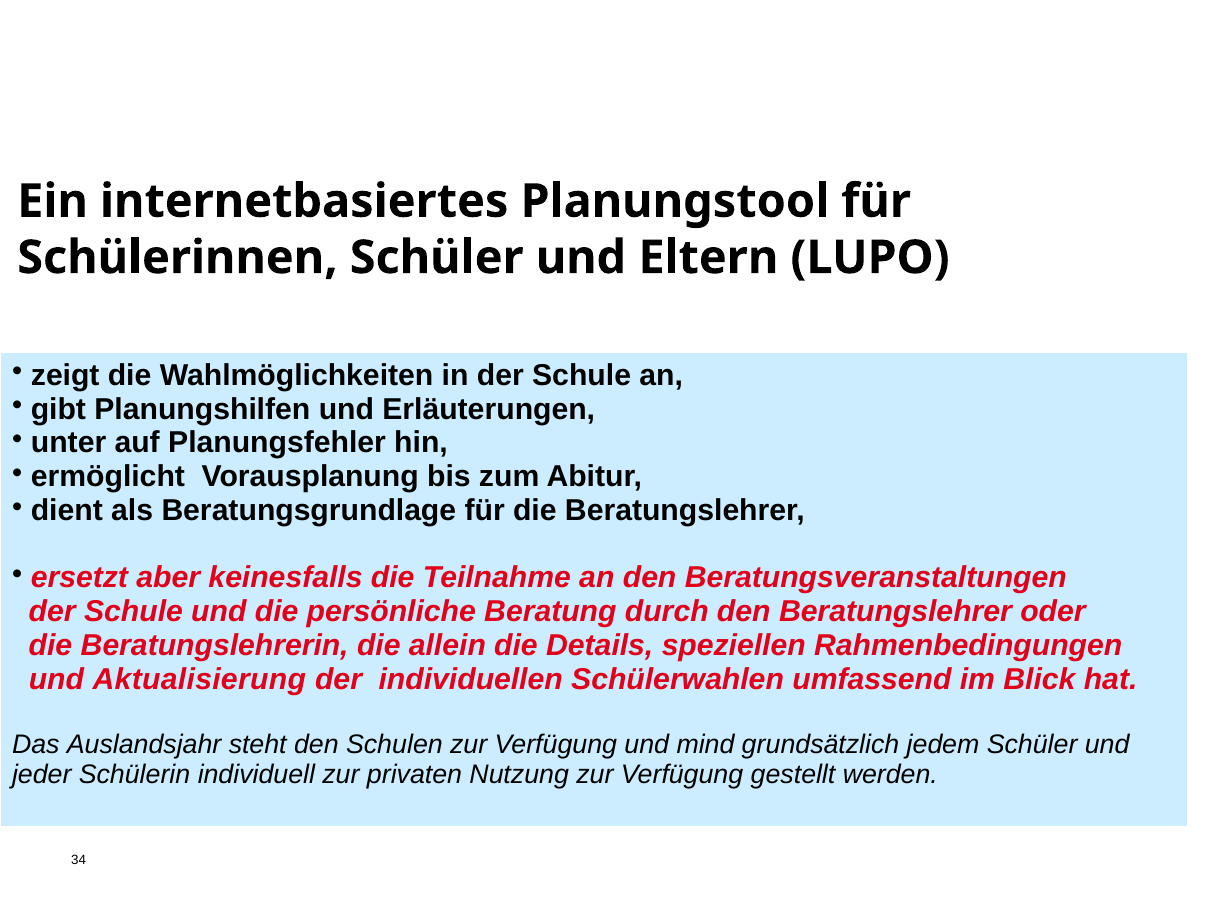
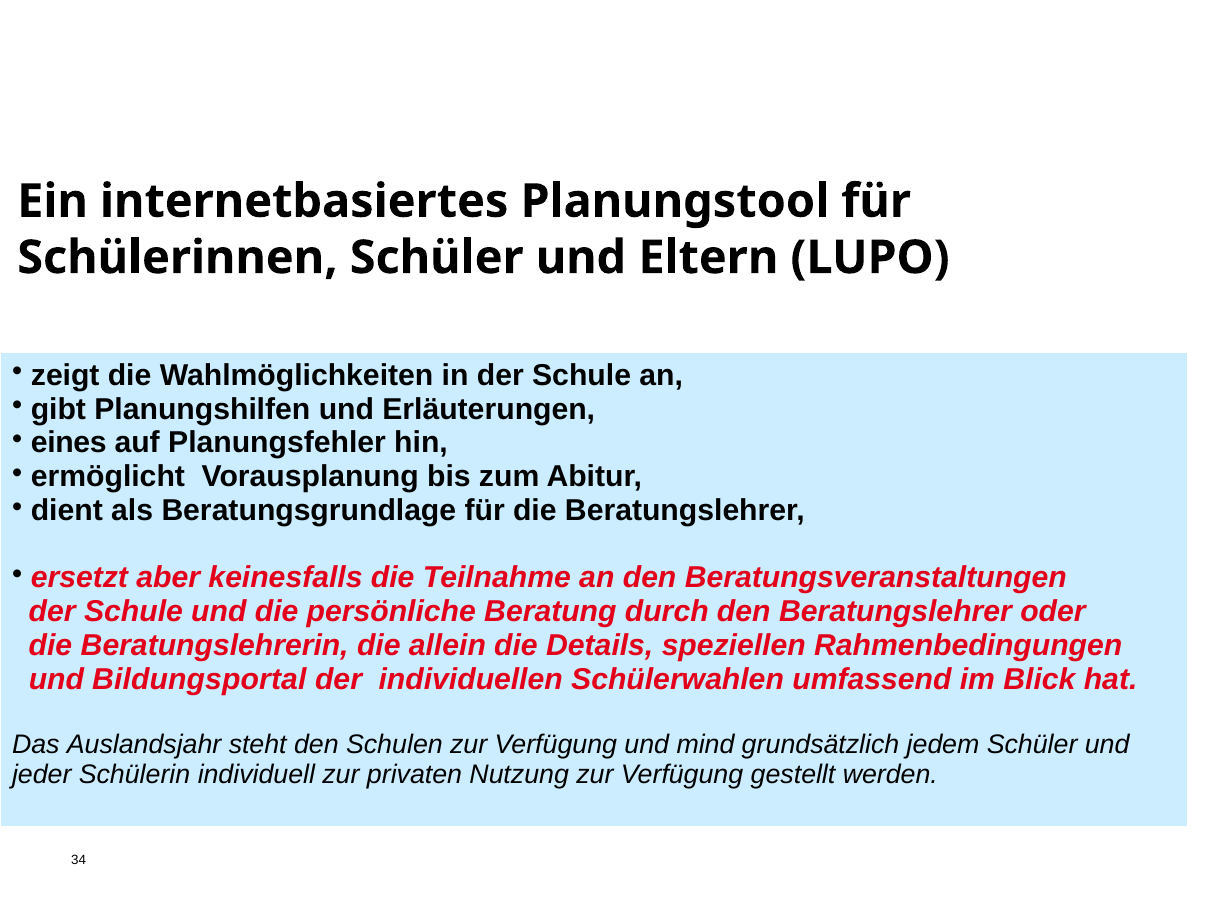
unter: unter -> eines
Aktualisierung: Aktualisierung -> Bildungsportal
